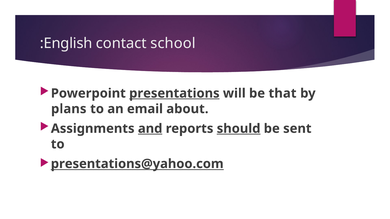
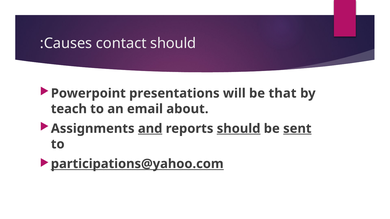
English: English -> Causes
contact school: school -> should
presentations underline: present -> none
plans: plans -> teach
sent underline: none -> present
presentations@yahoo.com: presentations@yahoo.com -> participations@yahoo.com
